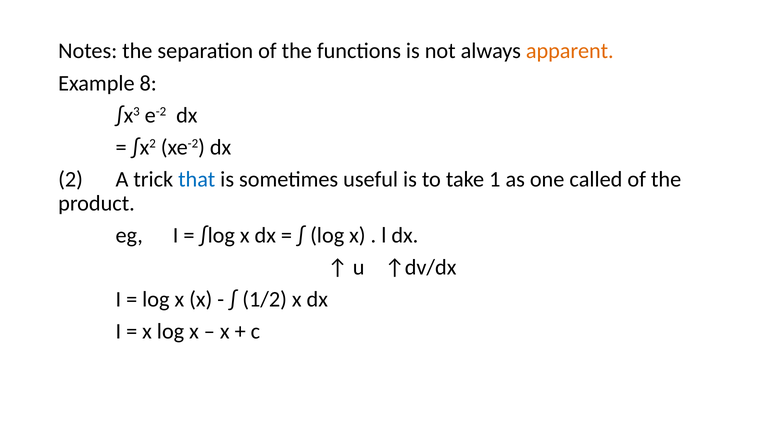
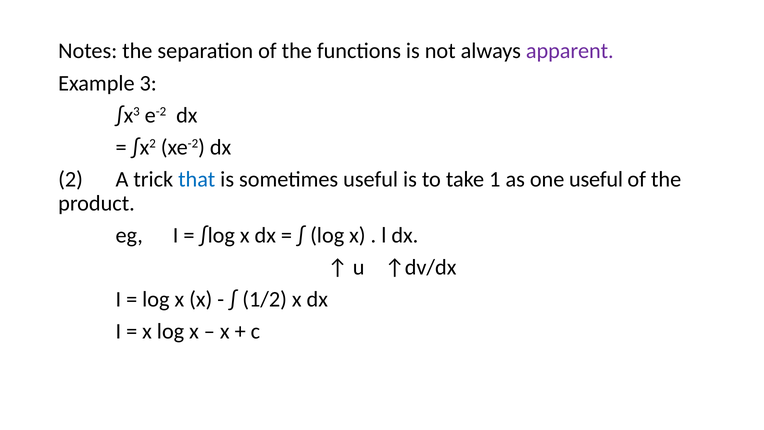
apparent colour: orange -> purple
8: 8 -> 3
one called: called -> useful
